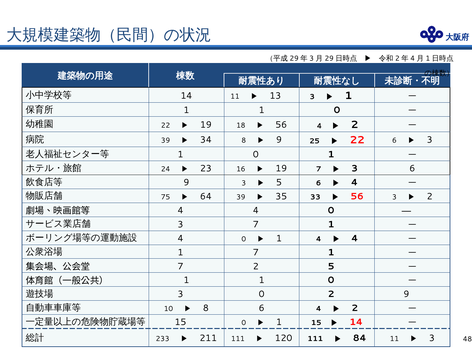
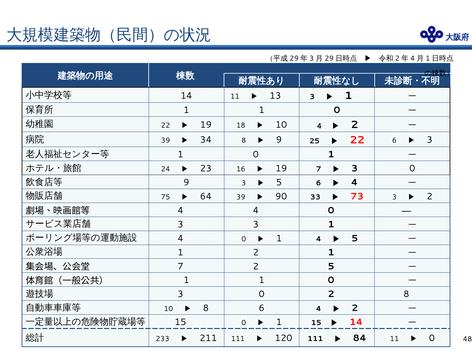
56 at (281, 125): 56 -> 10
6 at (412, 168): 6 -> 0
35: 35 -> 90
56 at (357, 196): 56 -> 73
3 7: 7 -> 3
4 at (355, 238): 4 -> 5
1 7: 7 -> 2
2 9: 9 -> 8
3 at (432, 338): 3 -> 0
